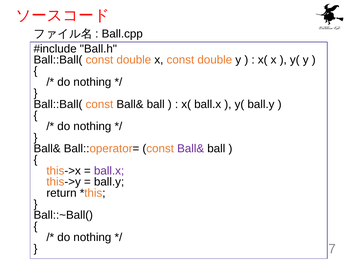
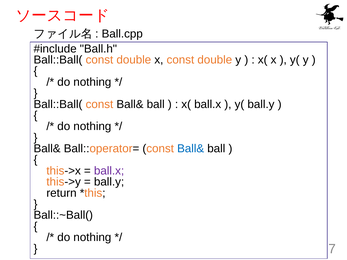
Ball& at (191, 149) colour: purple -> blue
